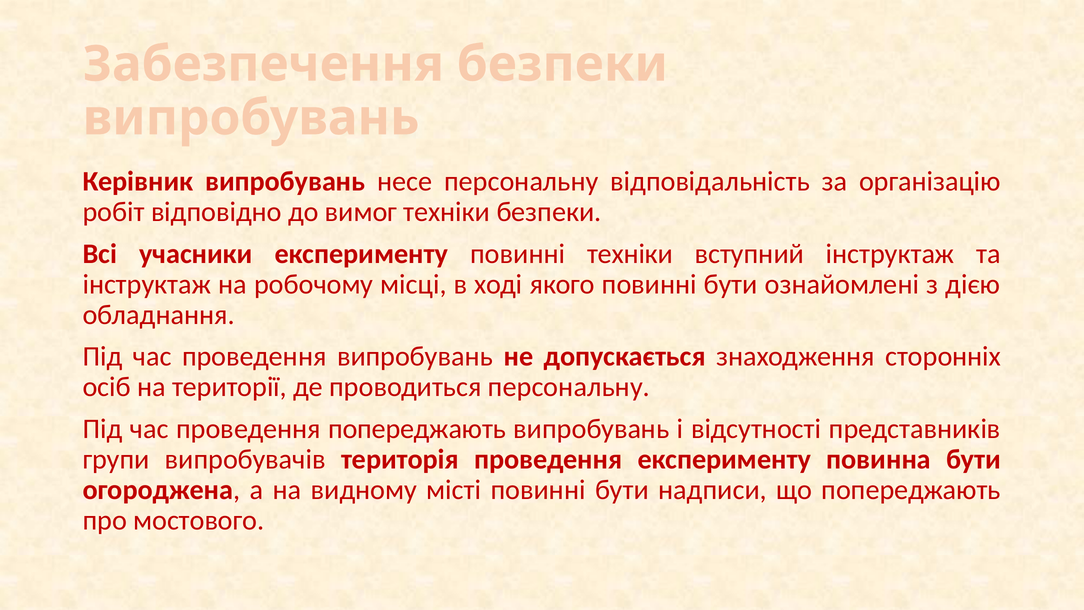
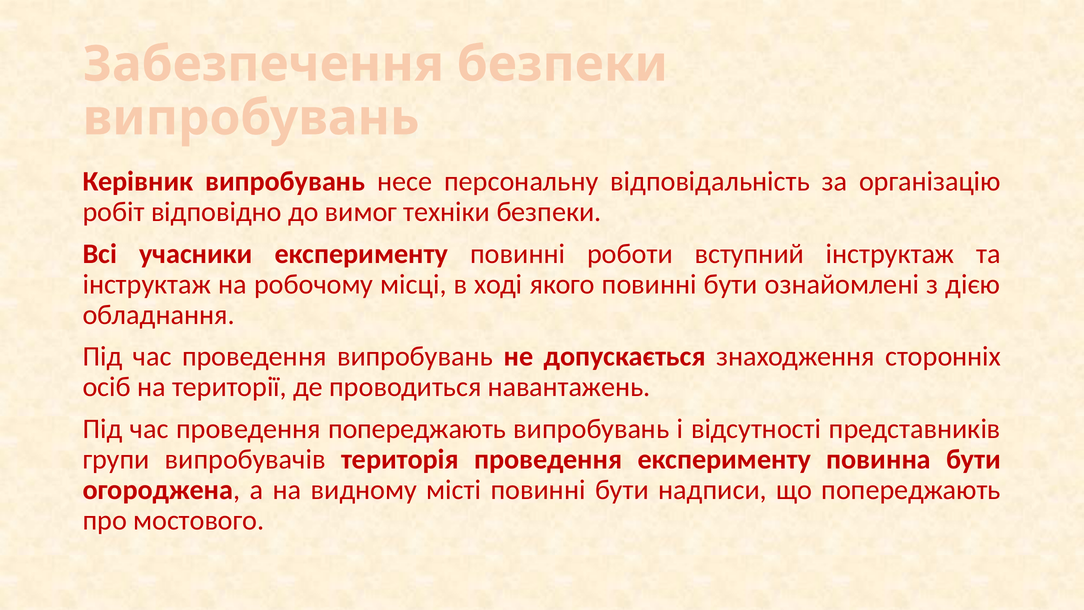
повинні техніки: техніки -> роботи
проводиться персональну: персональну -> навантажень
